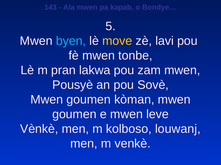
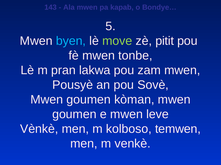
move colour: yellow -> light green
lavi: lavi -> pitit
louwanj: louwanj -> temwen
